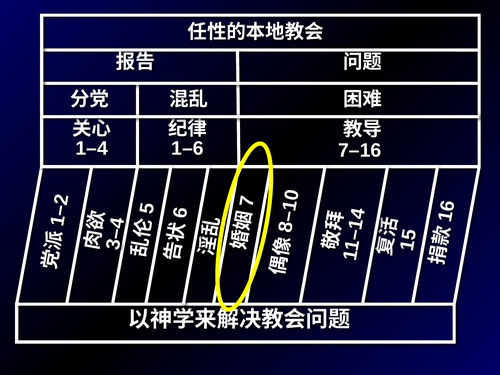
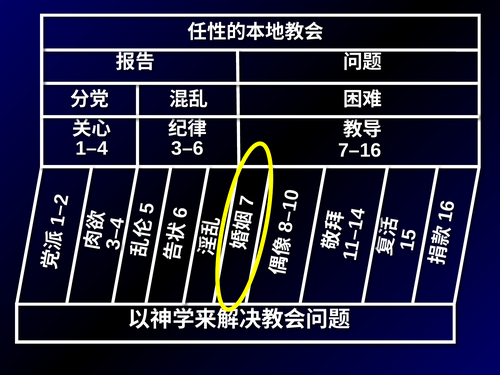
1–6: 1–6 -> 3–6
